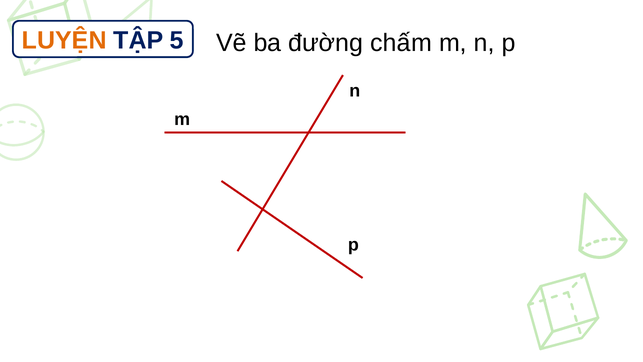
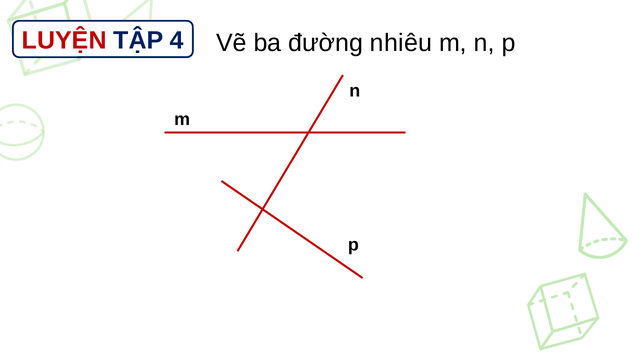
LUYỆN colour: orange -> red
5: 5 -> 4
chấm: chấm -> nhiêu
